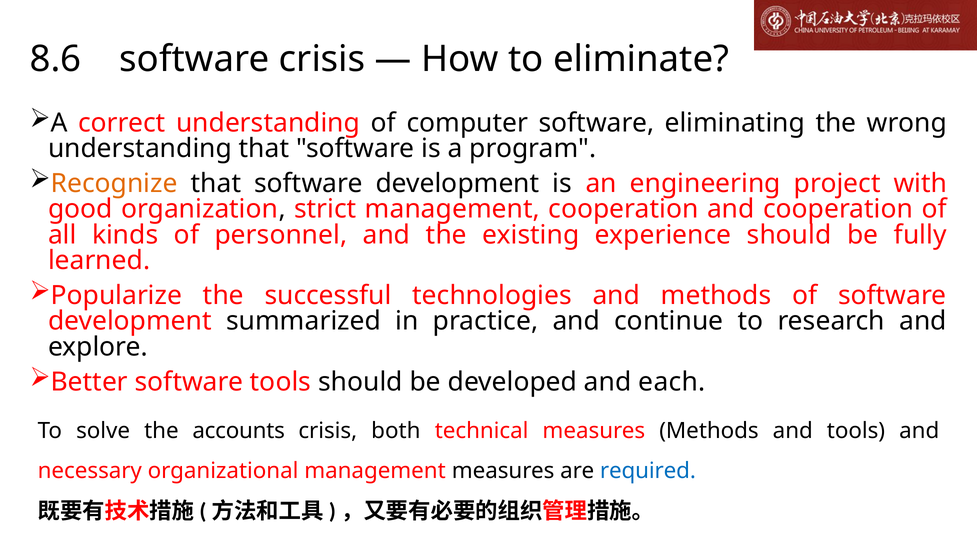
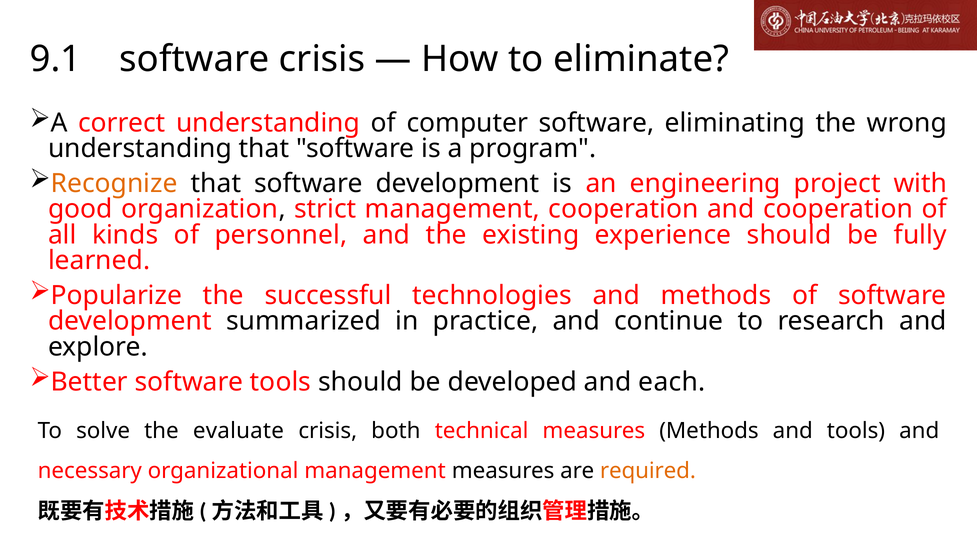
8.6: 8.6 -> 9.1
accounts: accounts -> evaluate
required colour: blue -> orange
